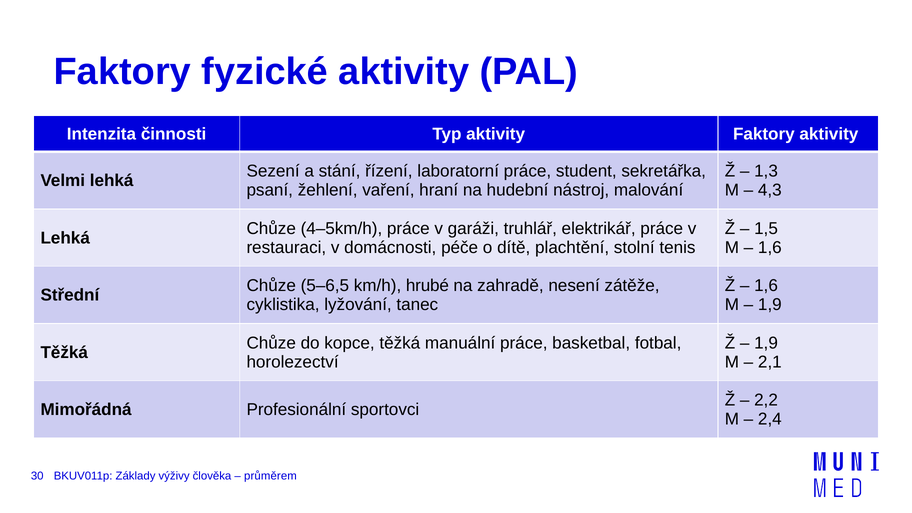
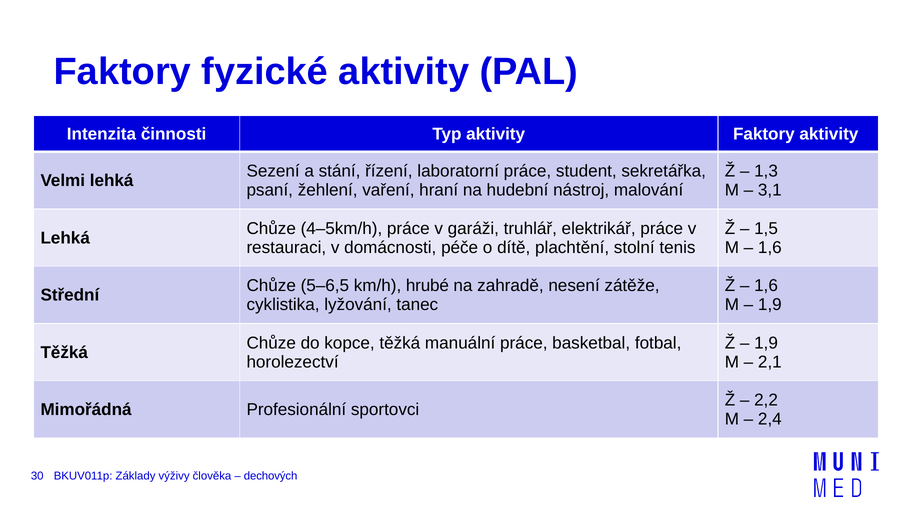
4,3: 4,3 -> 3,1
průměrem: průměrem -> dechových
